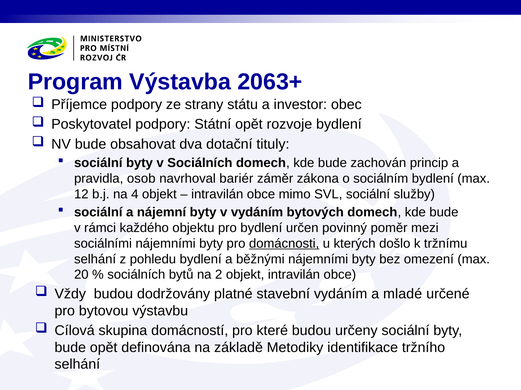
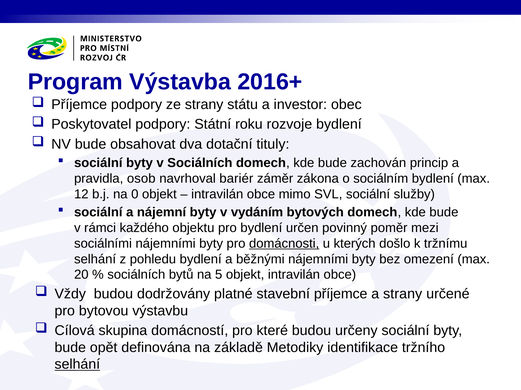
2063+: 2063+ -> 2016+
Státní opět: opět -> roku
4: 4 -> 0
2: 2 -> 5
stavební vydáním: vydáním -> příjemce
a mladé: mladé -> strany
selhání at (77, 365) underline: none -> present
